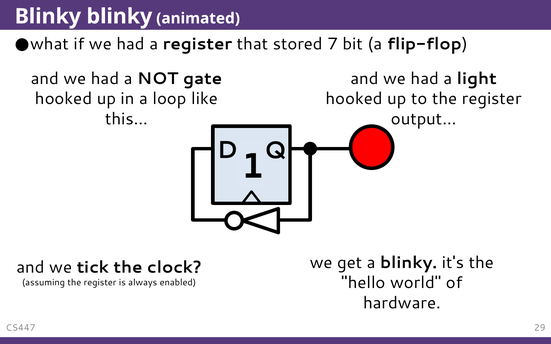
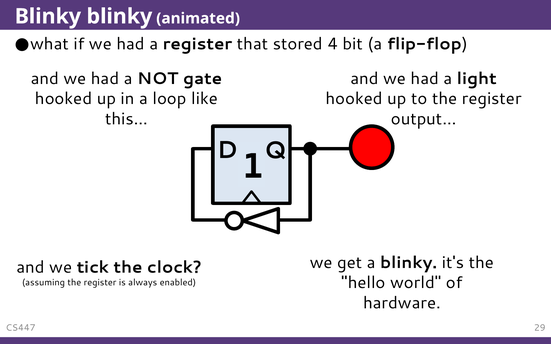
7: 7 -> 4
